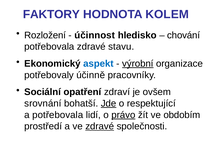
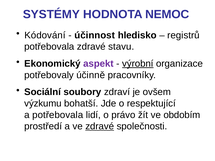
FAKTORY: FAKTORY -> SYSTÉMY
KOLEM: KOLEM -> NEMOC
Rozložení: Rozložení -> Kódování
chování: chování -> registrů
aspekt colour: blue -> purple
opatření: opatření -> soubory
srovnání: srovnání -> výzkumu
Jde underline: present -> none
právo underline: present -> none
